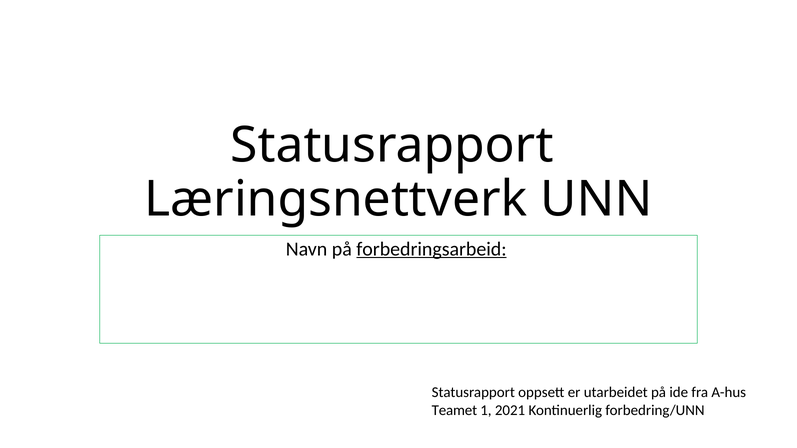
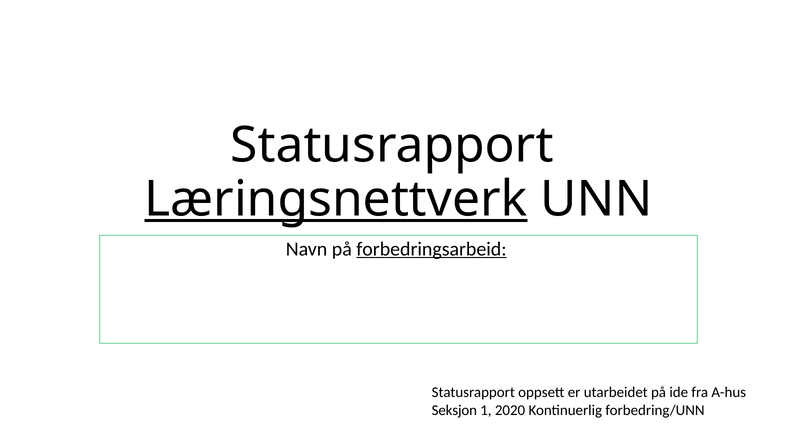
Læringsnettverk underline: none -> present
Teamet: Teamet -> Seksjon
2021: 2021 -> 2020
